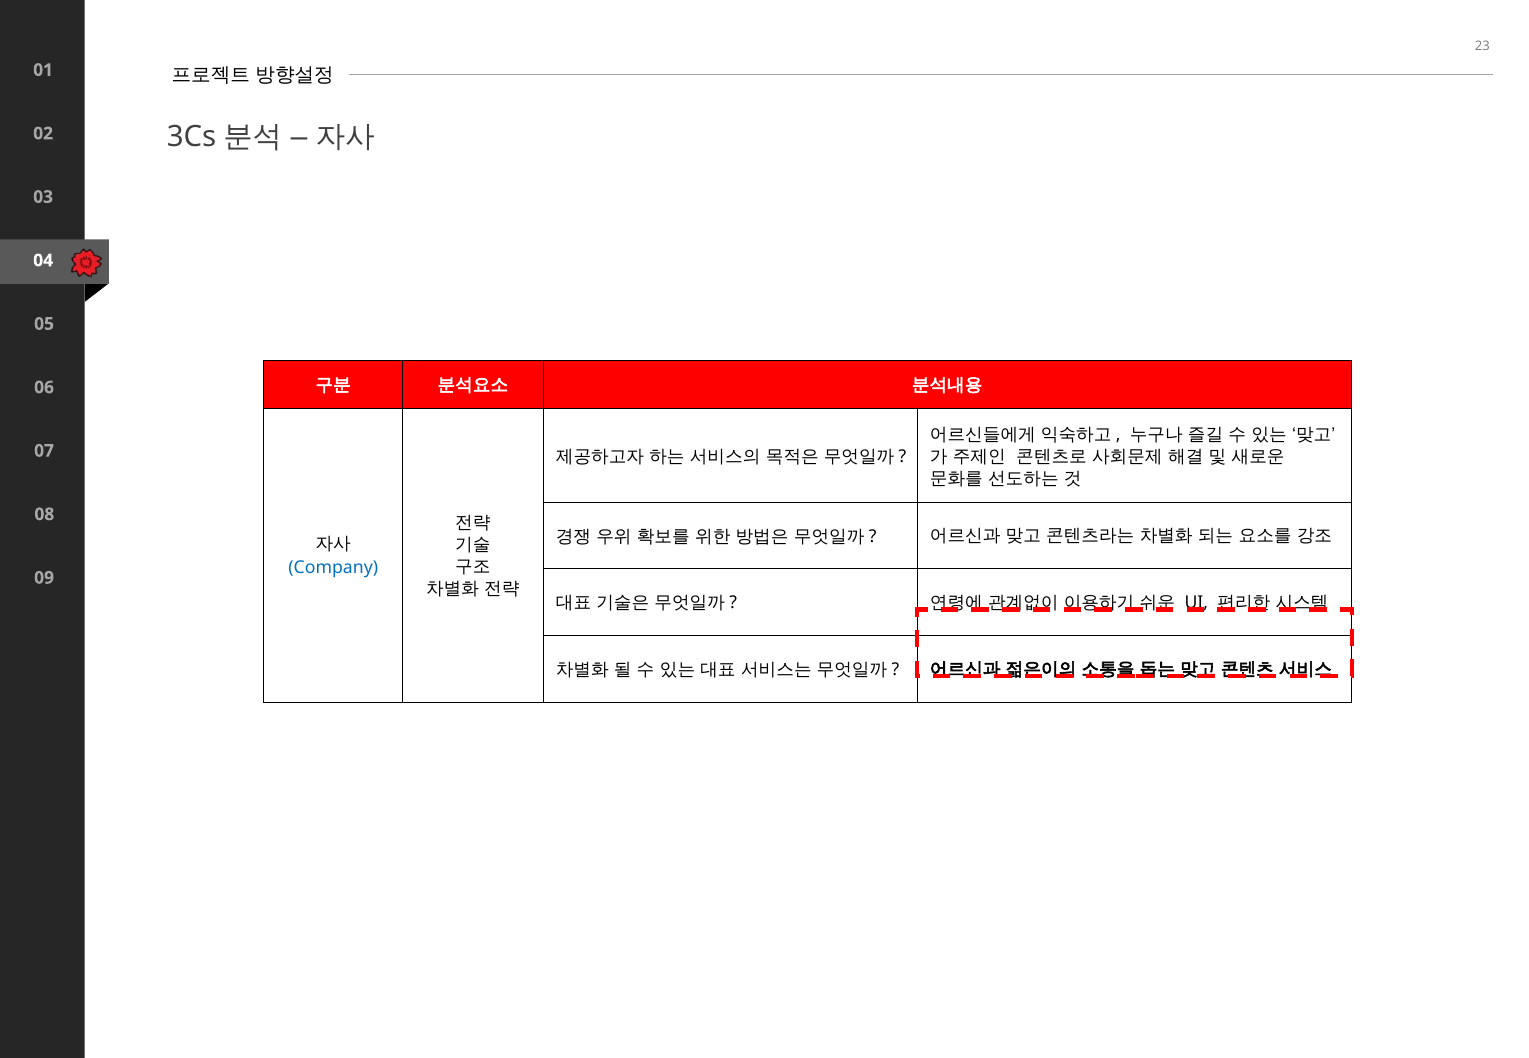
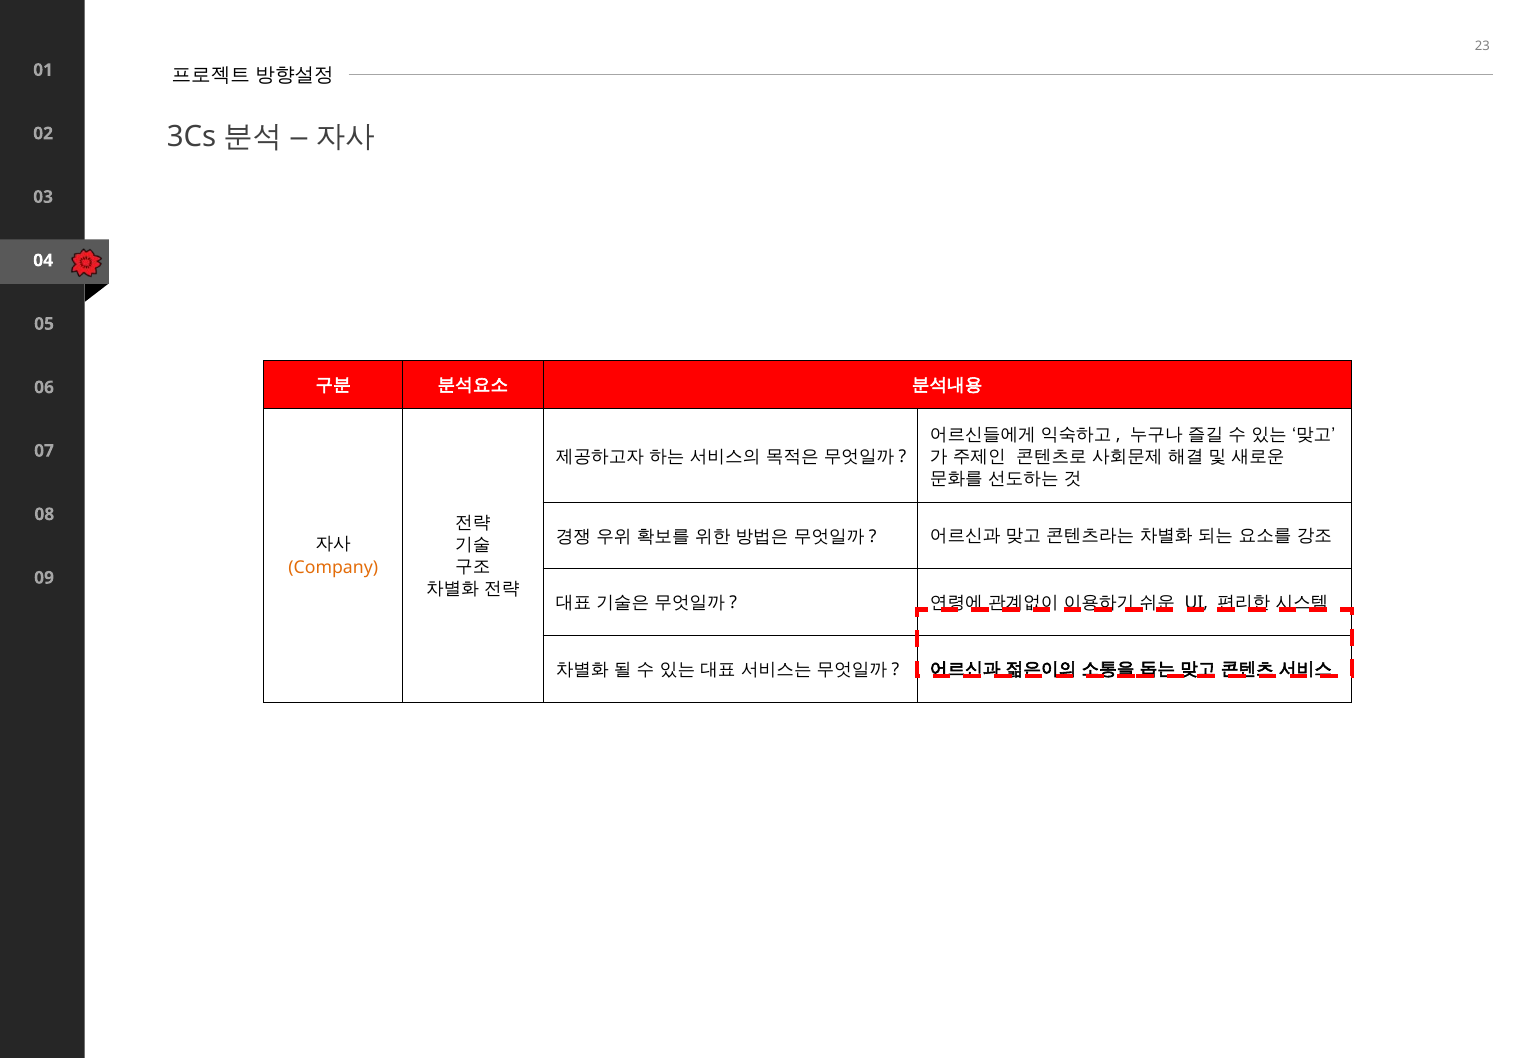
Company colour: blue -> orange
